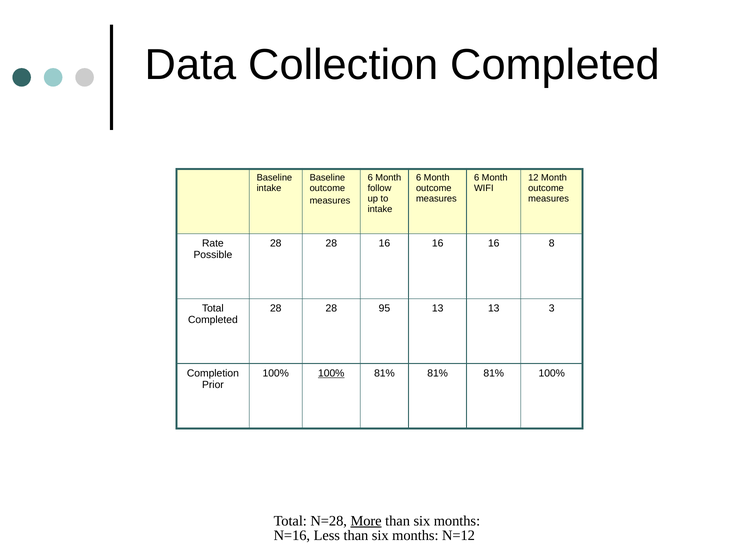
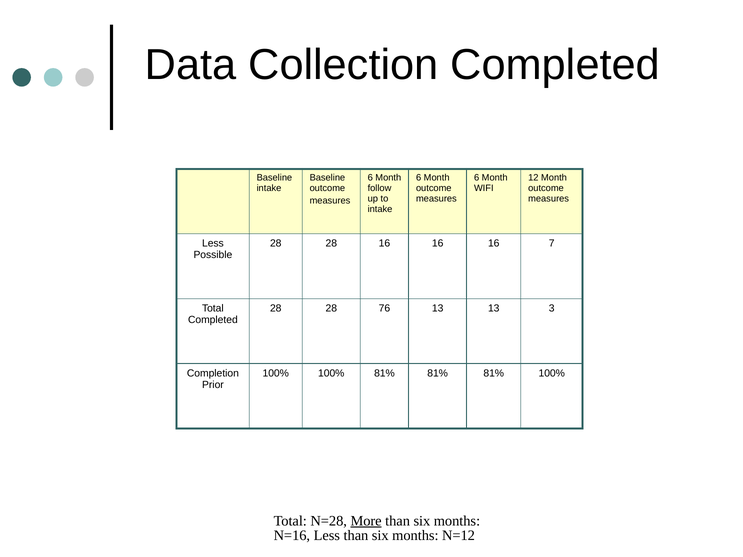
Rate at (213, 243): Rate -> Less
8: 8 -> 7
95: 95 -> 76
100% at (331, 373) underline: present -> none
